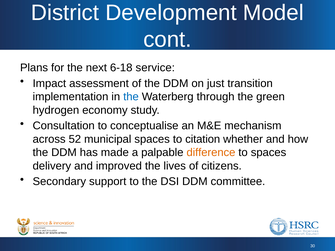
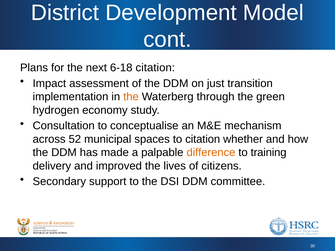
6-18 service: service -> citation
the at (131, 97) colour: blue -> orange
to spaces: spaces -> training
